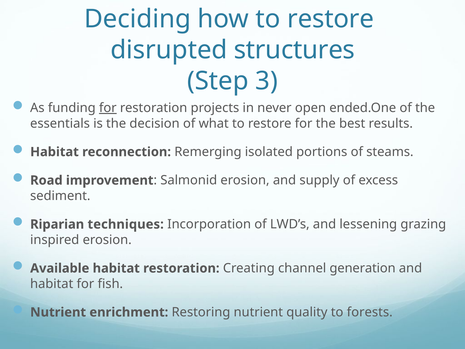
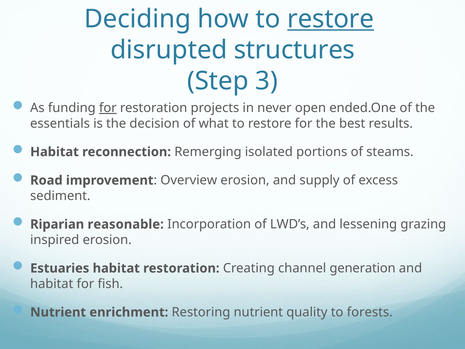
restore at (331, 19) underline: none -> present
Salmonid: Salmonid -> Overview
techniques: techniques -> reasonable
Available: Available -> Estuaries
